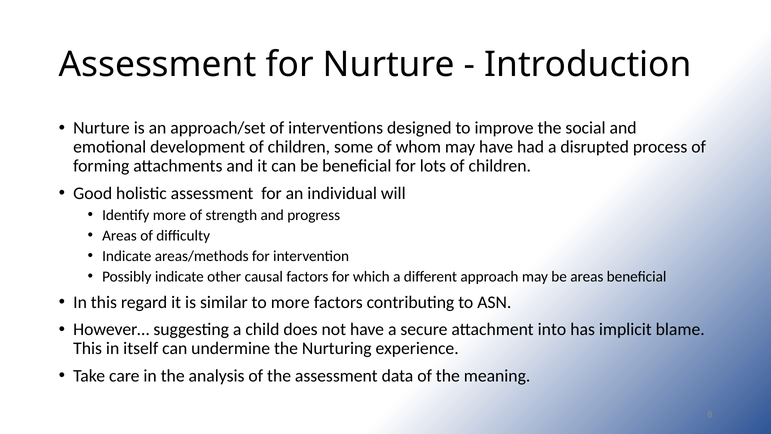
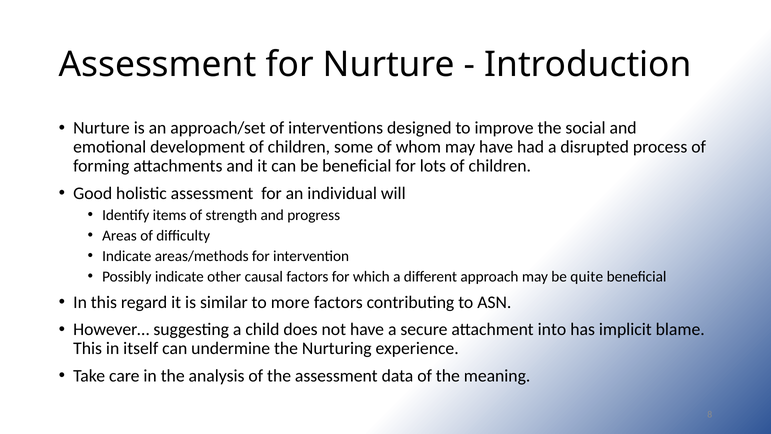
Identify more: more -> items
be areas: areas -> quite
